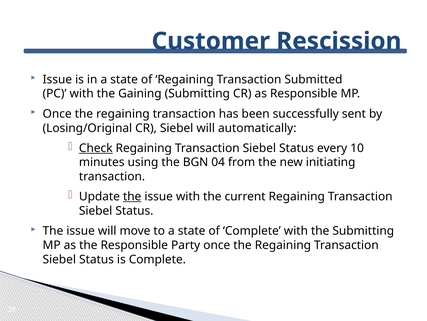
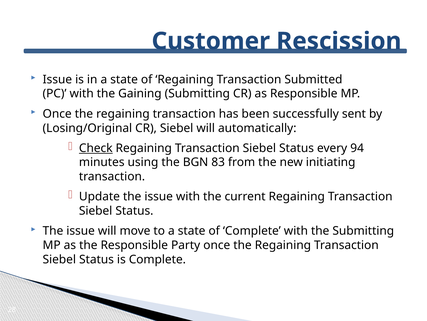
10: 10 -> 94
04: 04 -> 83
the at (132, 196) underline: present -> none
